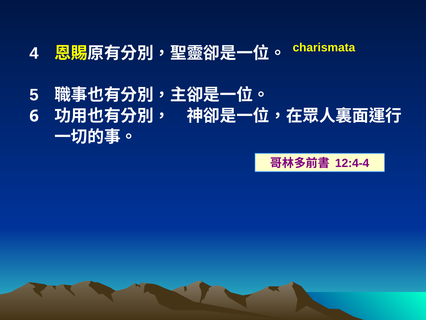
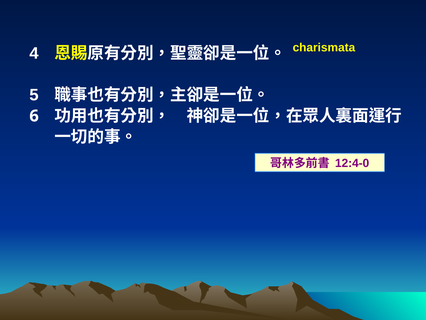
12:4-4: 12:4-4 -> 12:4-0
